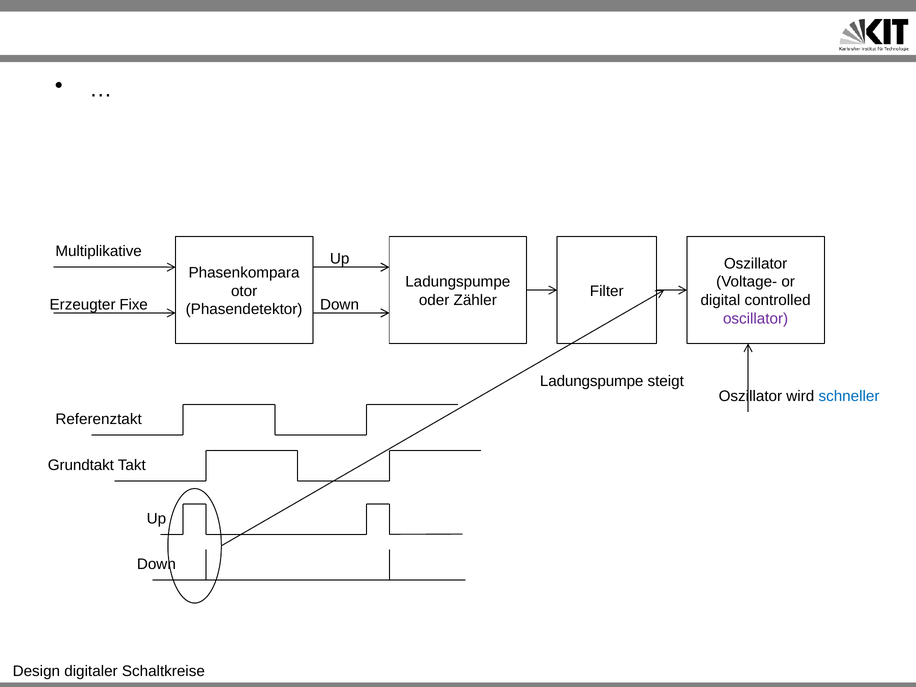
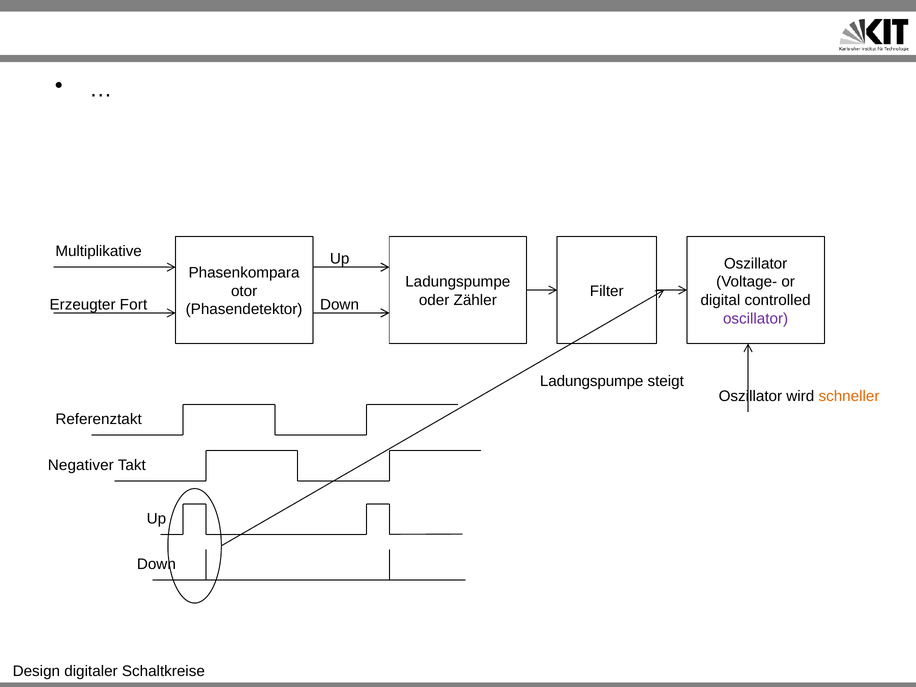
Fixe: Fixe -> Fort
schneller colour: blue -> orange
Grundtakt: Grundtakt -> Negativer
